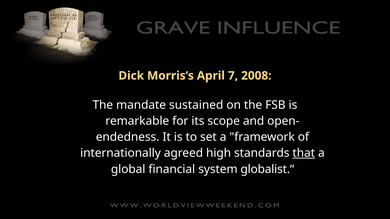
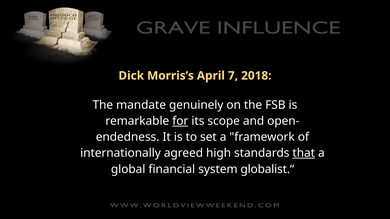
2008: 2008 -> 2018
sustained: sustained -> genuinely
for underline: none -> present
